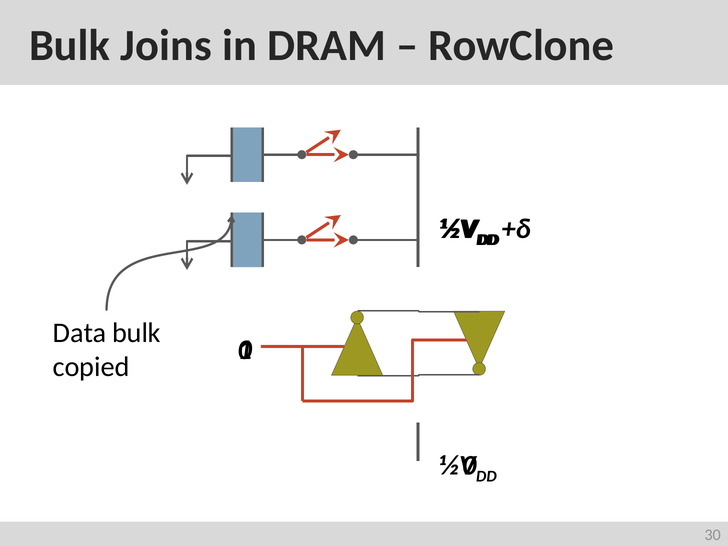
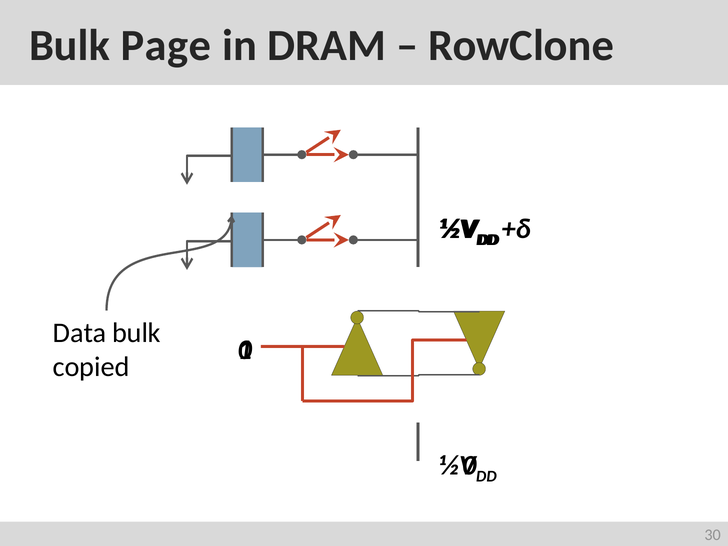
Joins: Joins -> Page
